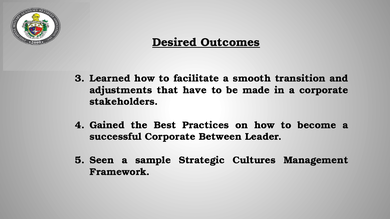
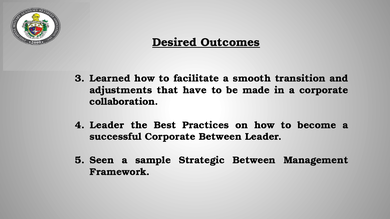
stakeholders: stakeholders -> collaboration
Gained at (107, 125): Gained -> Leader
Strategic Cultures: Cultures -> Between
